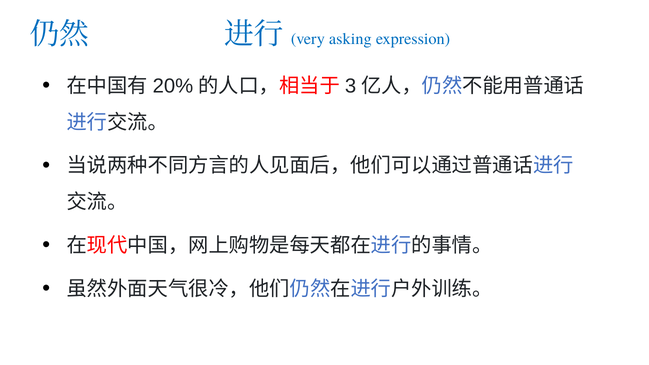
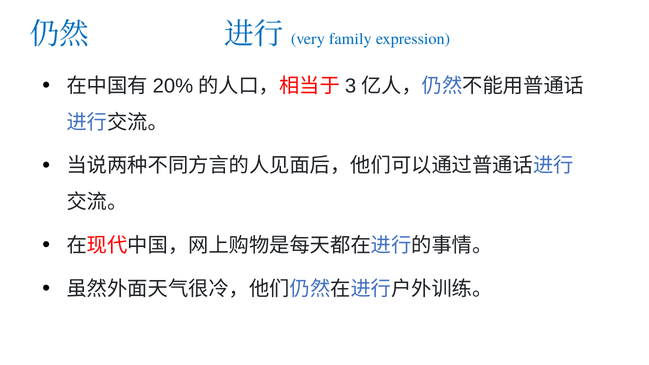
asking: asking -> family
